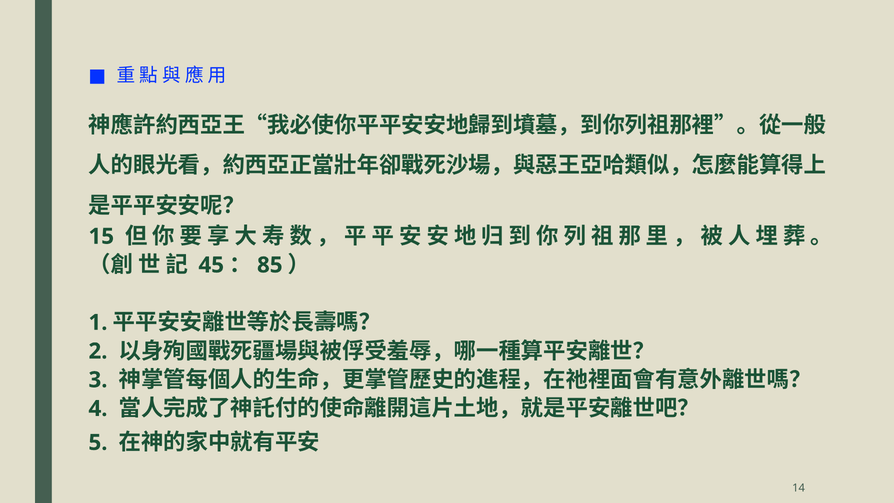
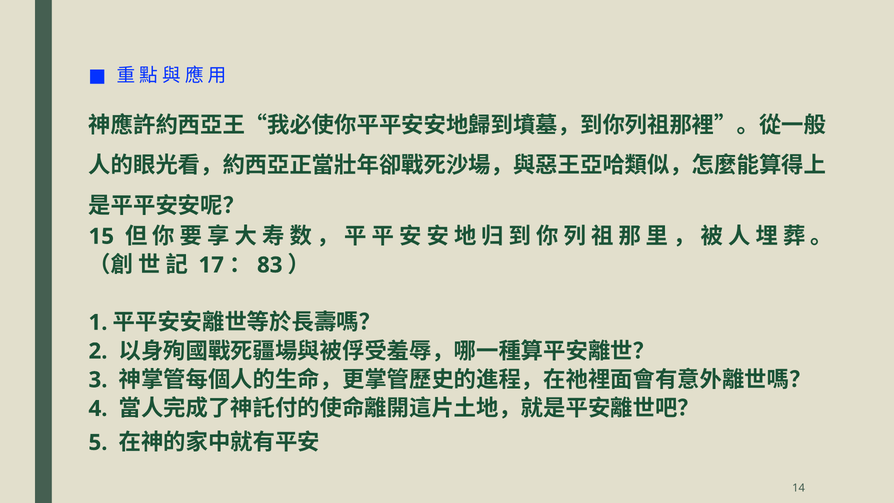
45: 45 -> 17
85: 85 -> 83
